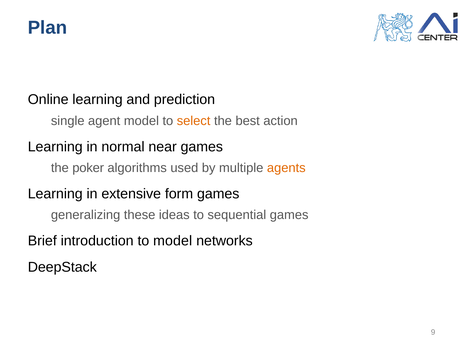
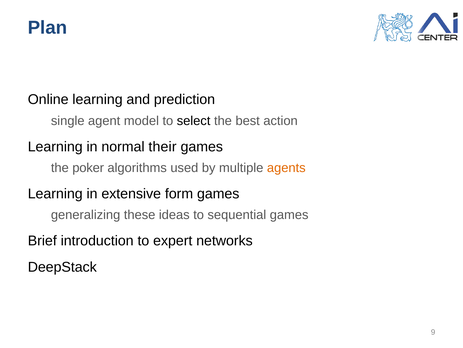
select colour: orange -> black
near: near -> their
to model: model -> expert
